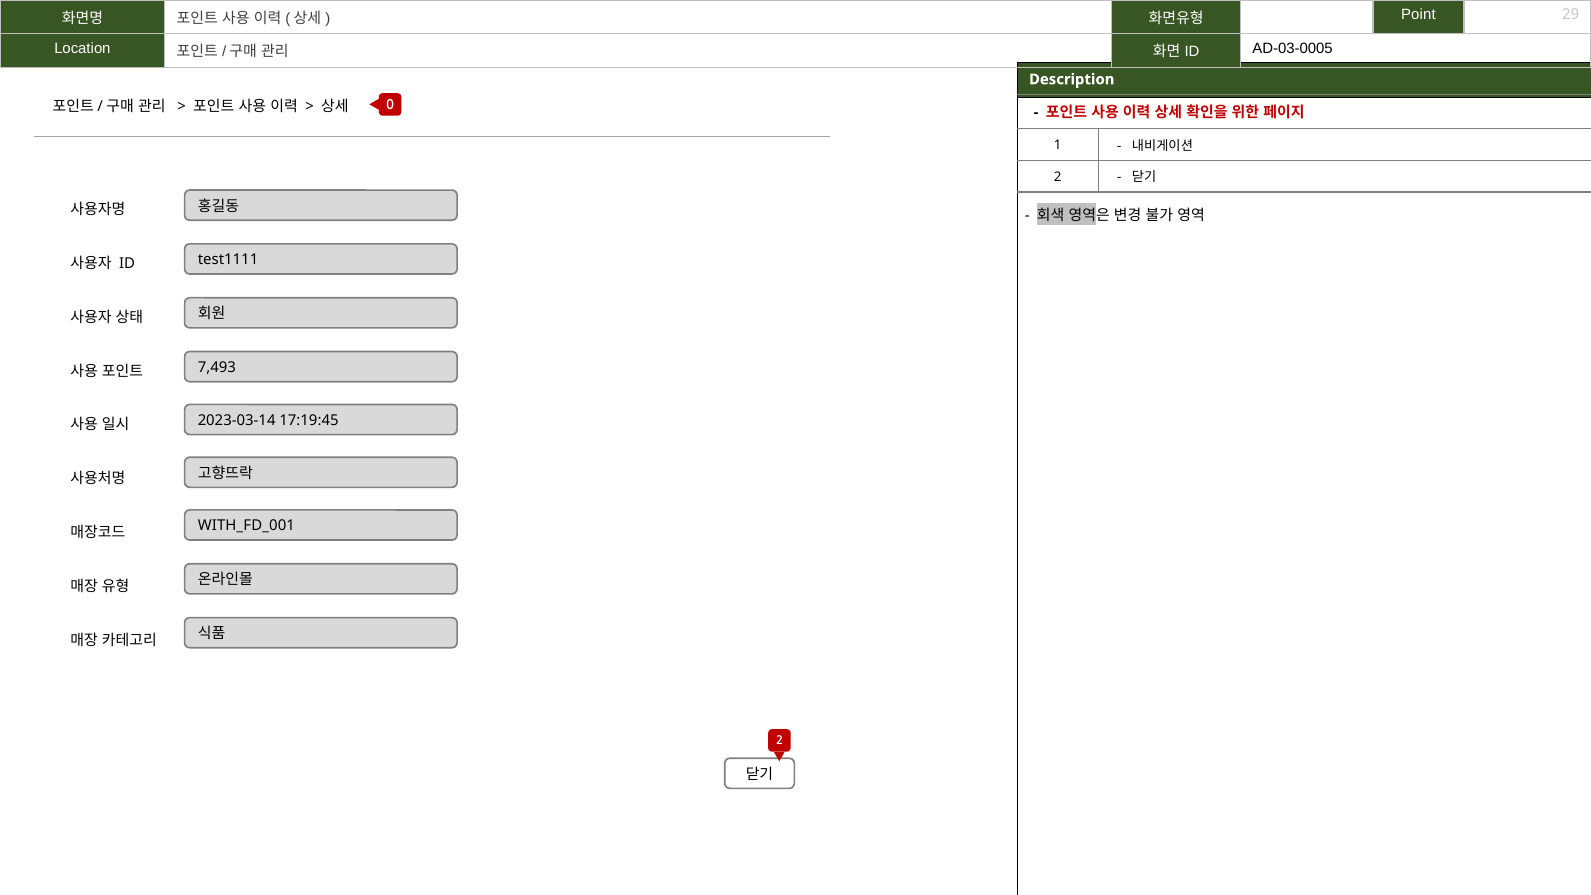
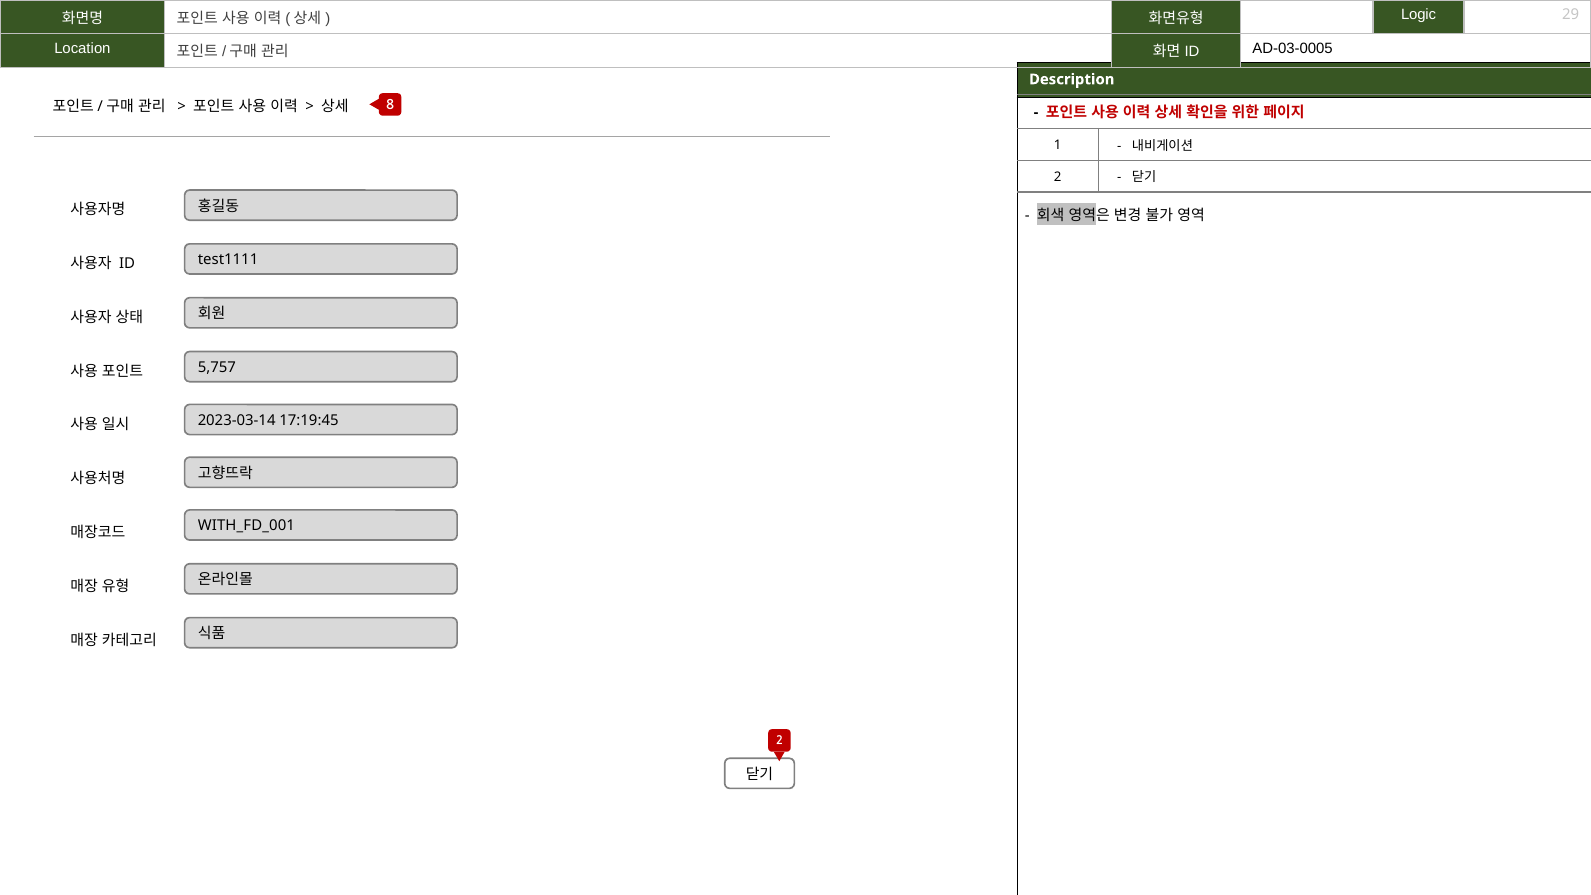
Point: Point -> Logic
0: 0 -> 8
7,493: 7,493 -> 5,757
